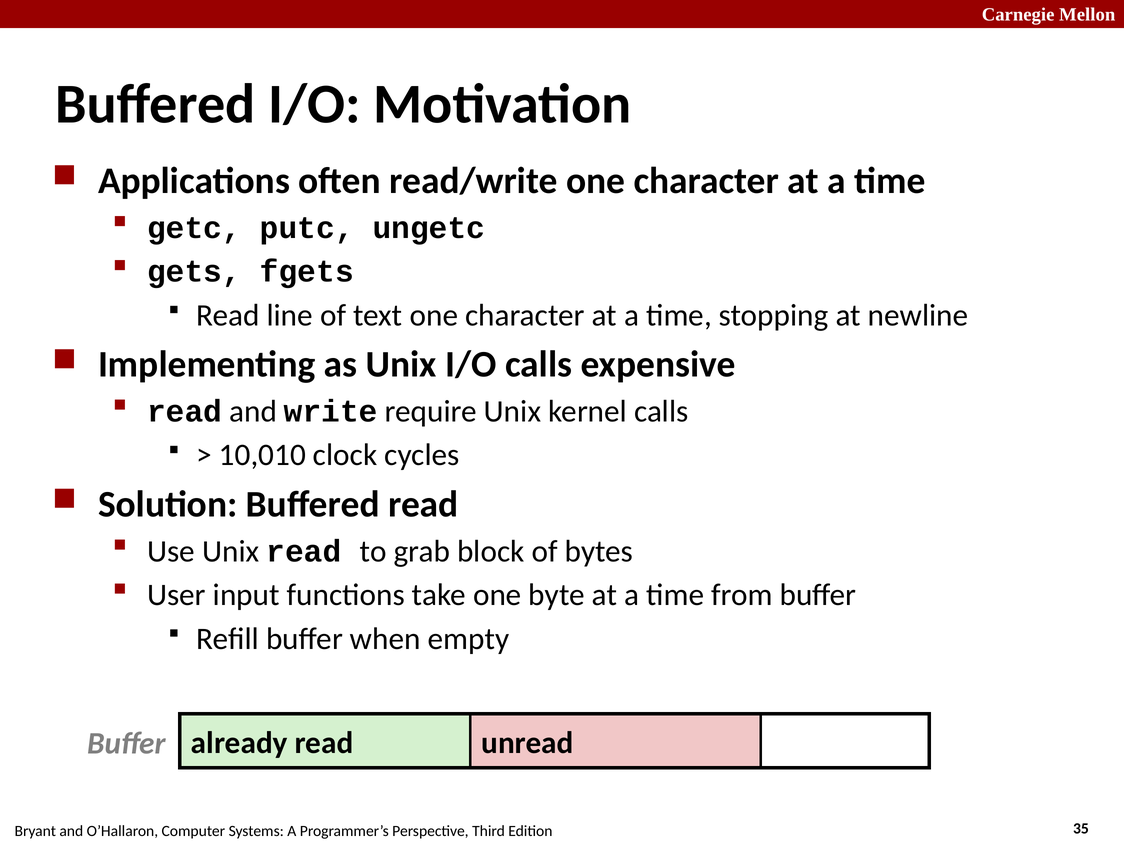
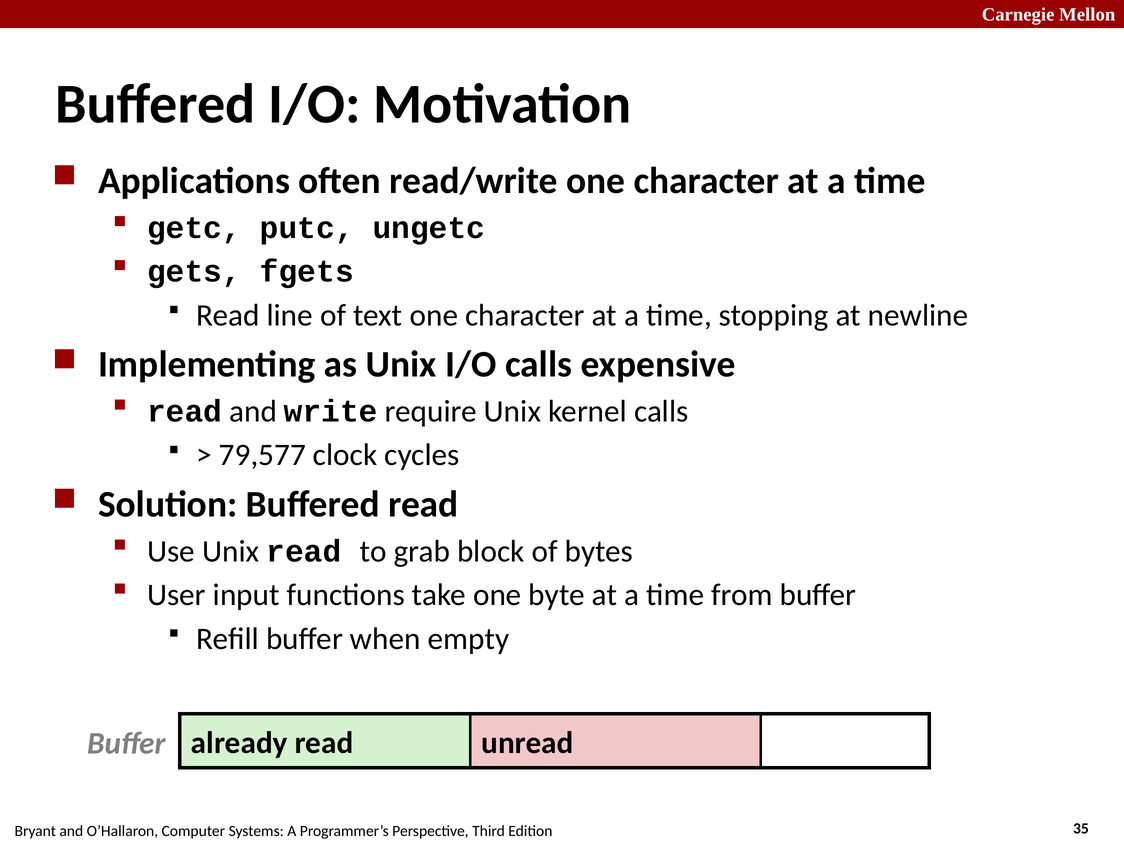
10,010: 10,010 -> 79,577
